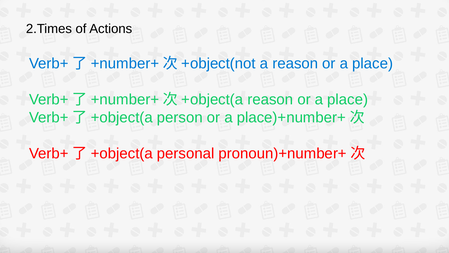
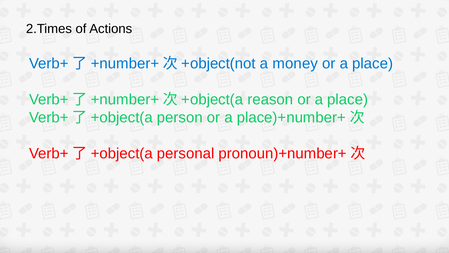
a reason: reason -> money
